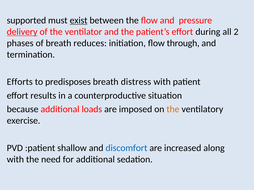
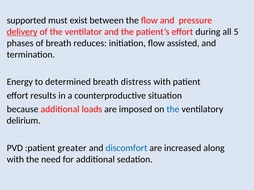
exist underline: present -> none
2: 2 -> 5
through: through -> assisted
Efforts: Efforts -> Energy
predisposes: predisposes -> determined
the at (173, 109) colour: orange -> blue
exercise: exercise -> delirium
shallow: shallow -> greater
